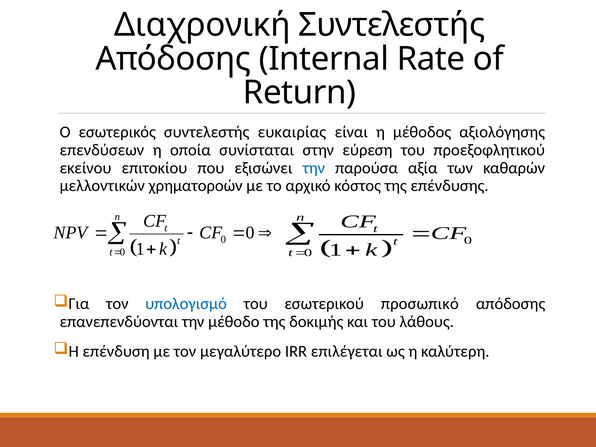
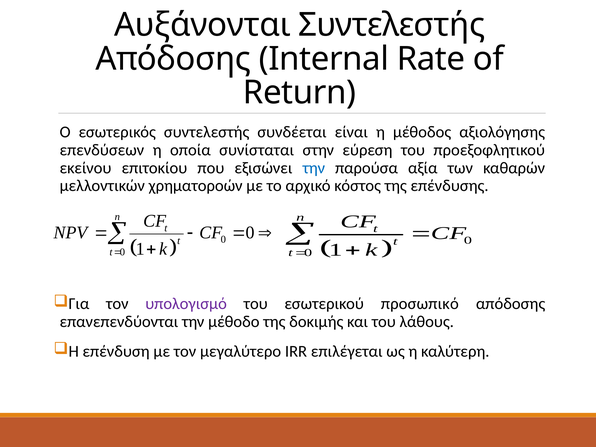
Διαχρονική: Διαχρονική -> Αυξάνονται
ευκαιρίας: ευκαιρίας -> συνδέεται
υπολογισμό colour: blue -> purple
